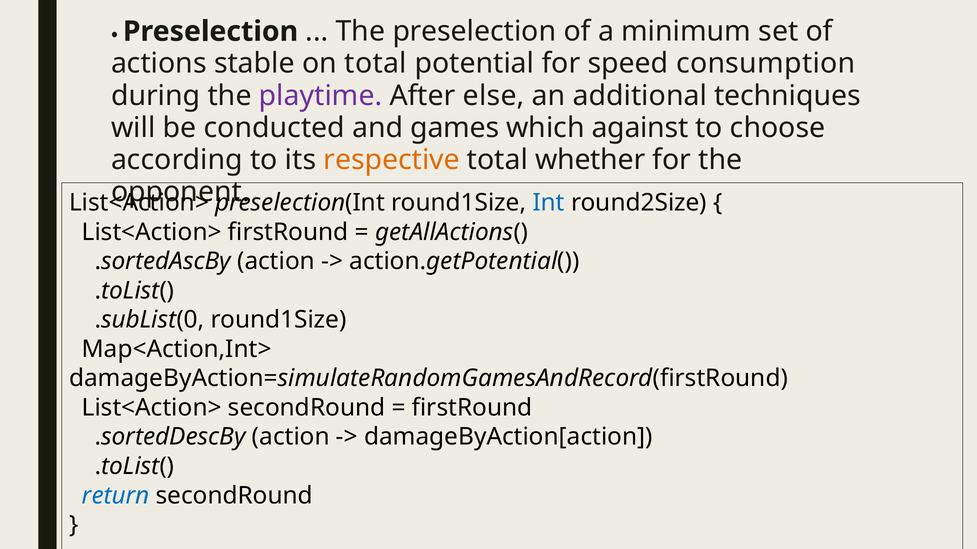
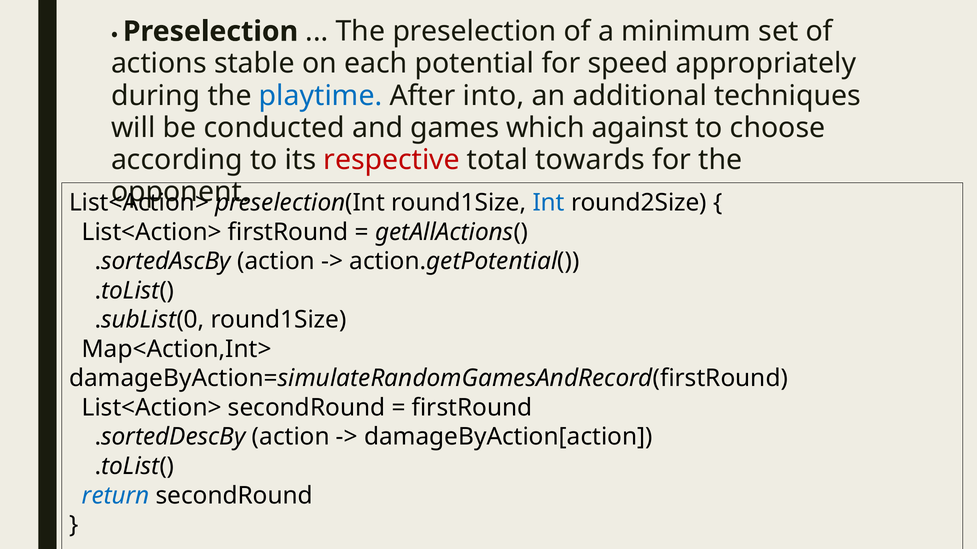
on total: total -> each
consumption: consumption -> appropriately
playtime colour: purple -> blue
else: else -> into
respective colour: orange -> red
whether: whether -> towards
